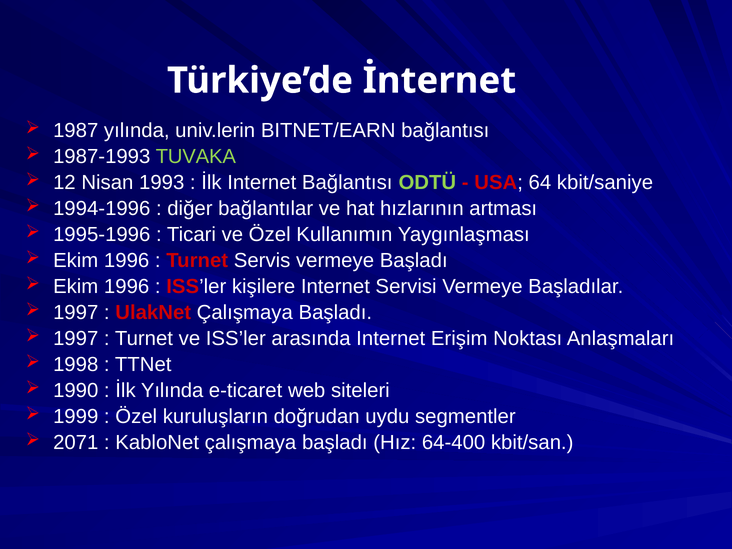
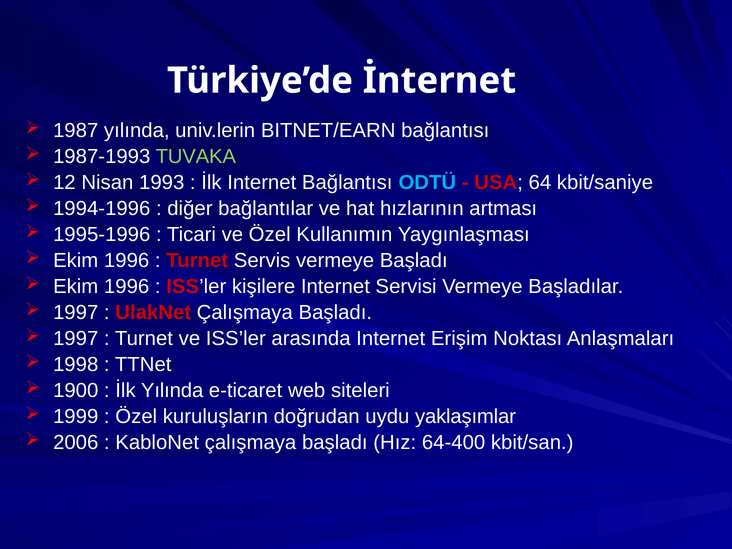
ODTÜ colour: light green -> light blue
1990: 1990 -> 1900
segmentler: segmentler -> yaklaşımlar
2071: 2071 -> 2006
